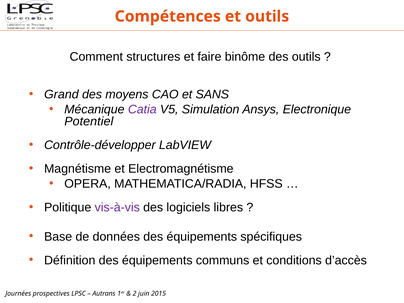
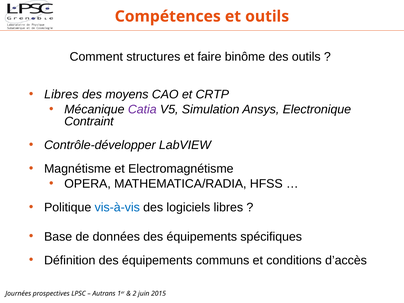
Grand at (61, 94): Grand -> Libres
SANS: SANS -> CRTP
Potentiel: Potentiel -> Contraint
vis-à-vis colour: purple -> blue
